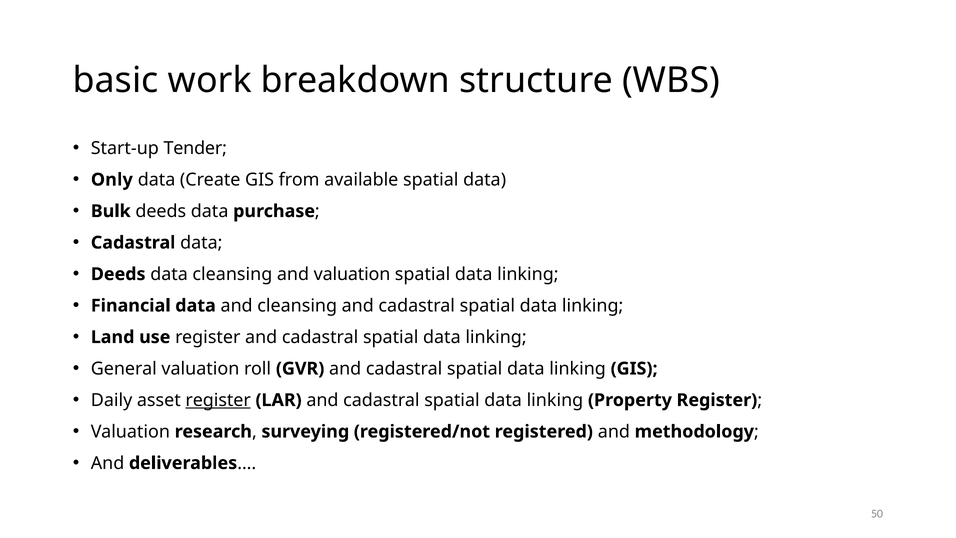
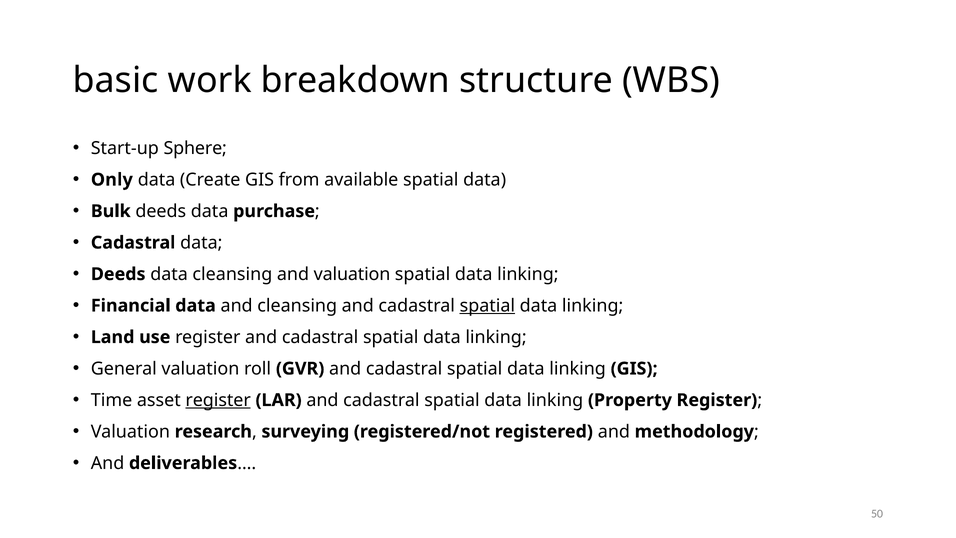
Tender: Tender -> Sphere
spatial at (487, 306) underline: none -> present
Daily: Daily -> Time
